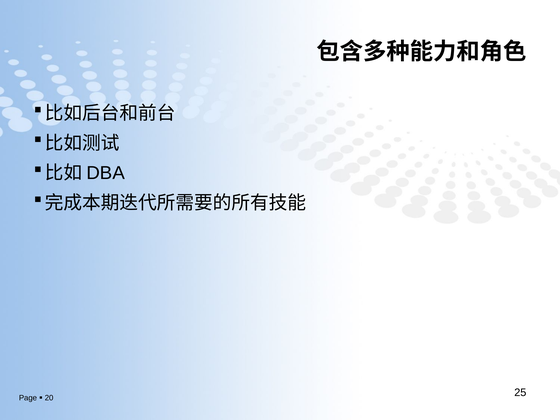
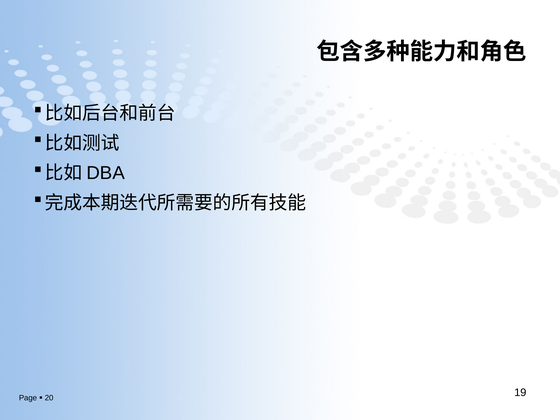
25: 25 -> 19
